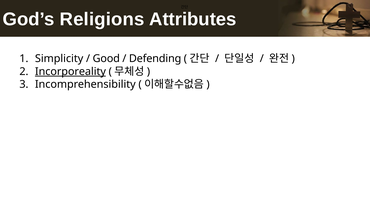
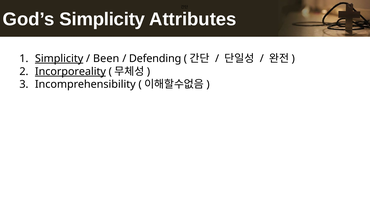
God’s Religions: Religions -> Simplicity
Simplicity at (59, 59) underline: none -> present
Good: Good -> Been
